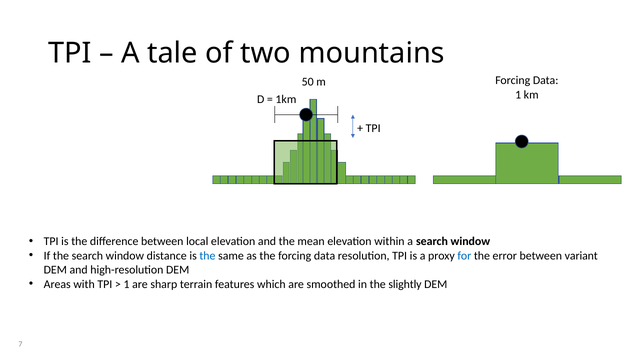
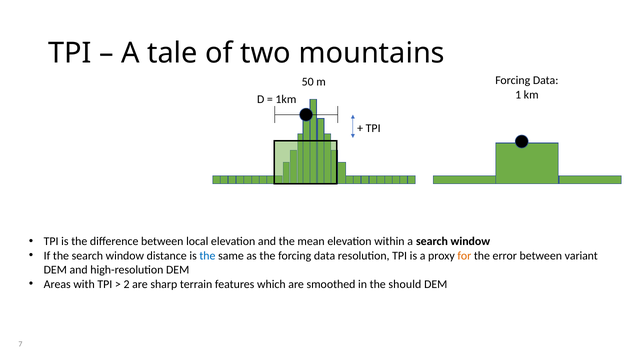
for colour: blue -> orange
1 at (127, 284): 1 -> 2
slightly: slightly -> should
